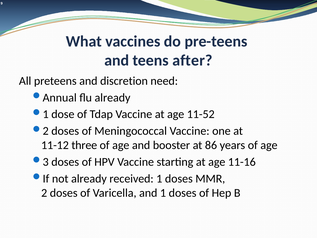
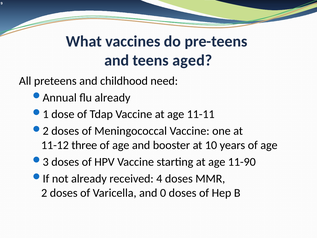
after: after -> aged
discretion: discretion -> childhood
11-52: 11-52 -> 11-11
86: 86 -> 10
11-16: 11-16 -> 11-90
received 1: 1 -> 4
and 1: 1 -> 0
